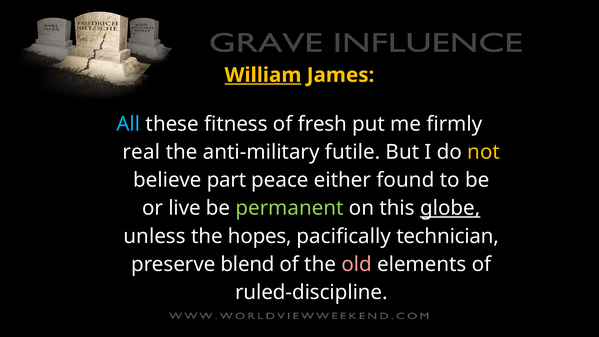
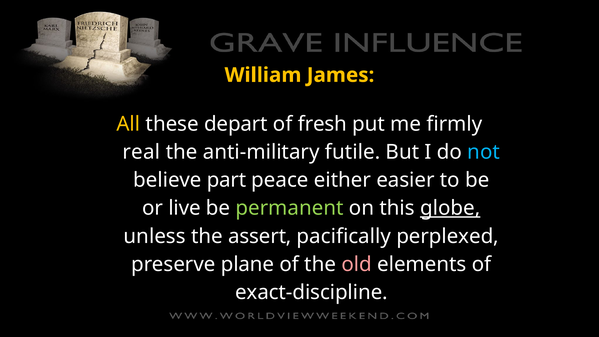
William underline: present -> none
All colour: light blue -> yellow
fitness: fitness -> depart
not colour: yellow -> light blue
found: found -> easier
hopes: hopes -> assert
technician: technician -> perplexed
blend: blend -> plane
ruled-discipline: ruled-discipline -> exact-discipline
